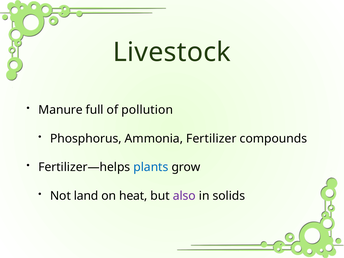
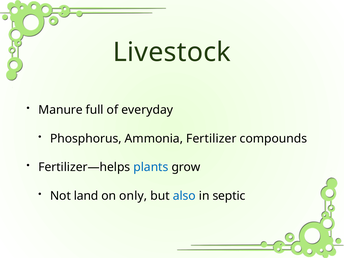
pollution: pollution -> everyday
heat: heat -> only
also colour: purple -> blue
solids: solids -> septic
